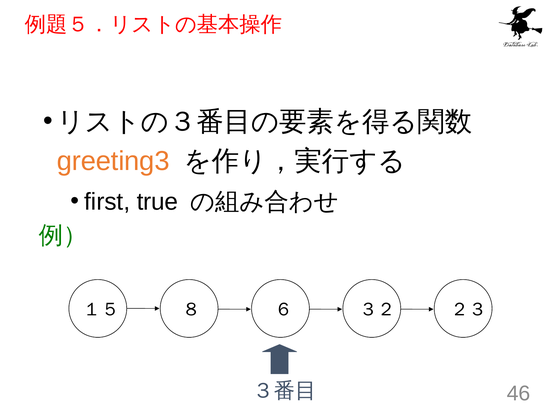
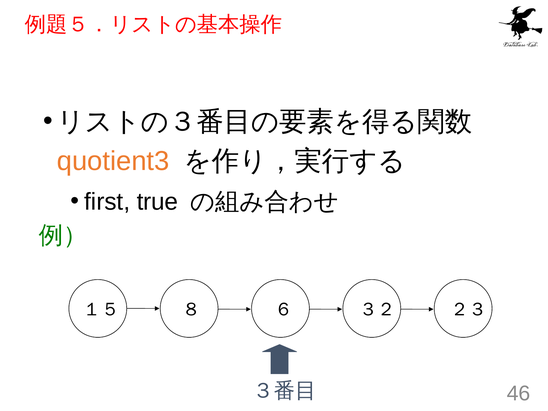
greeting3: greeting3 -> quotient3
